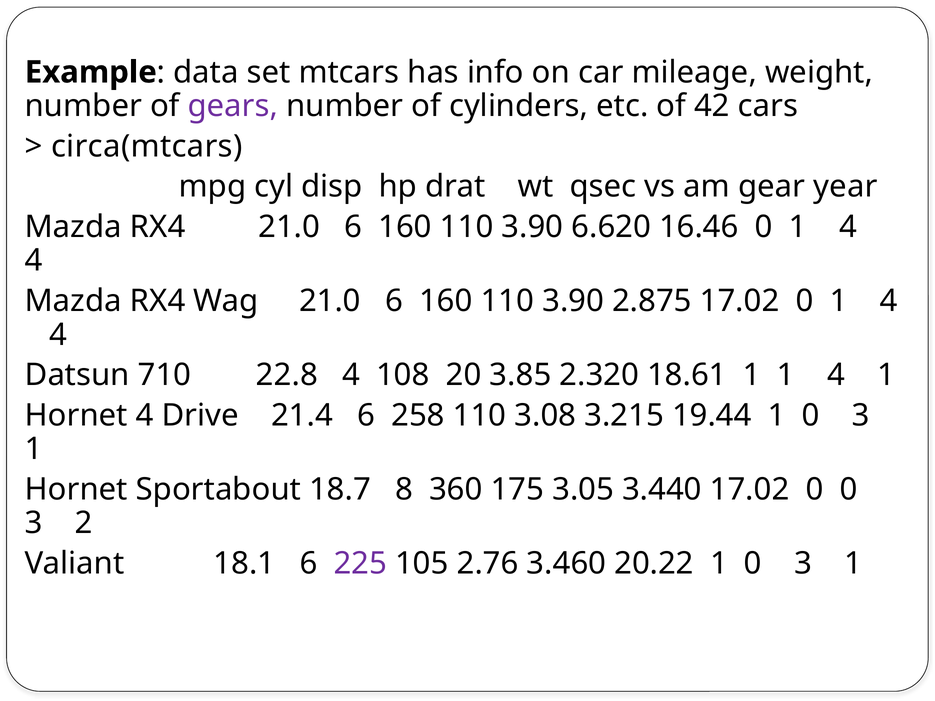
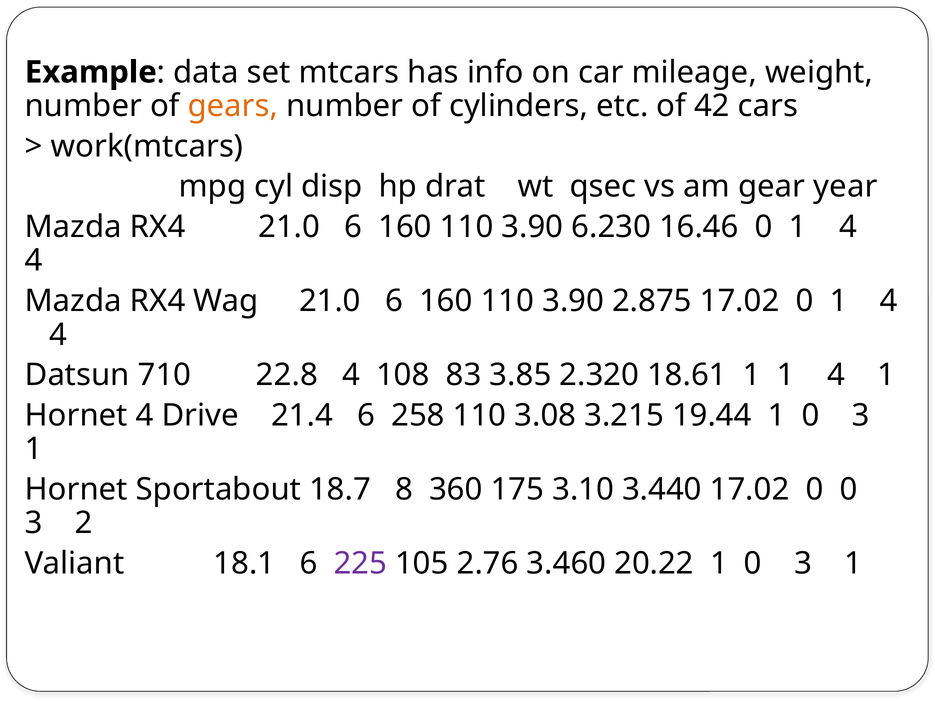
gears colour: purple -> orange
circa(mtcars: circa(mtcars -> work(mtcars
6.620: 6.620 -> 6.230
20: 20 -> 83
3.05: 3.05 -> 3.10
